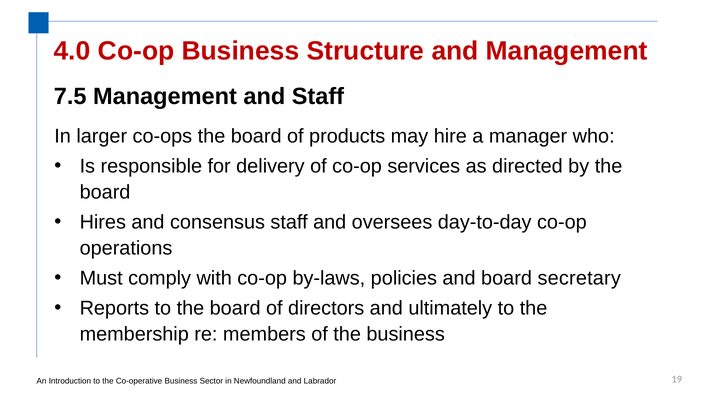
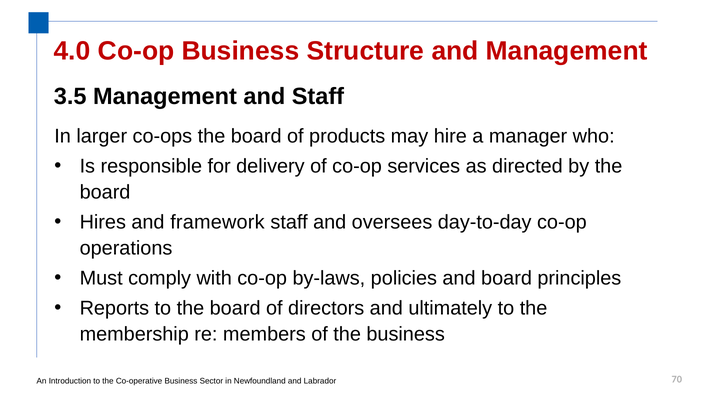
7.5: 7.5 -> 3.5
consensus: consensus -> framework
secretary: secretary -> principles
19: 19 -> 70
